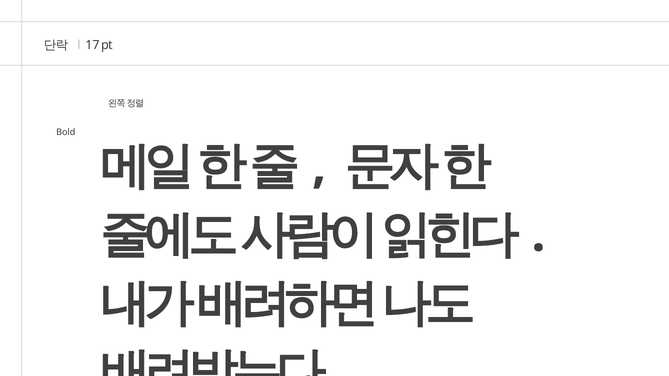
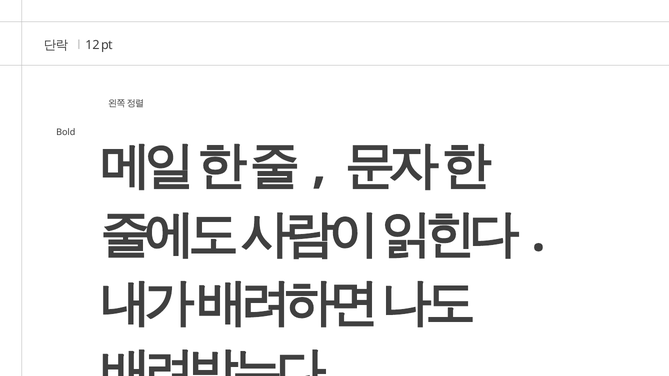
17: 17 -> 12
